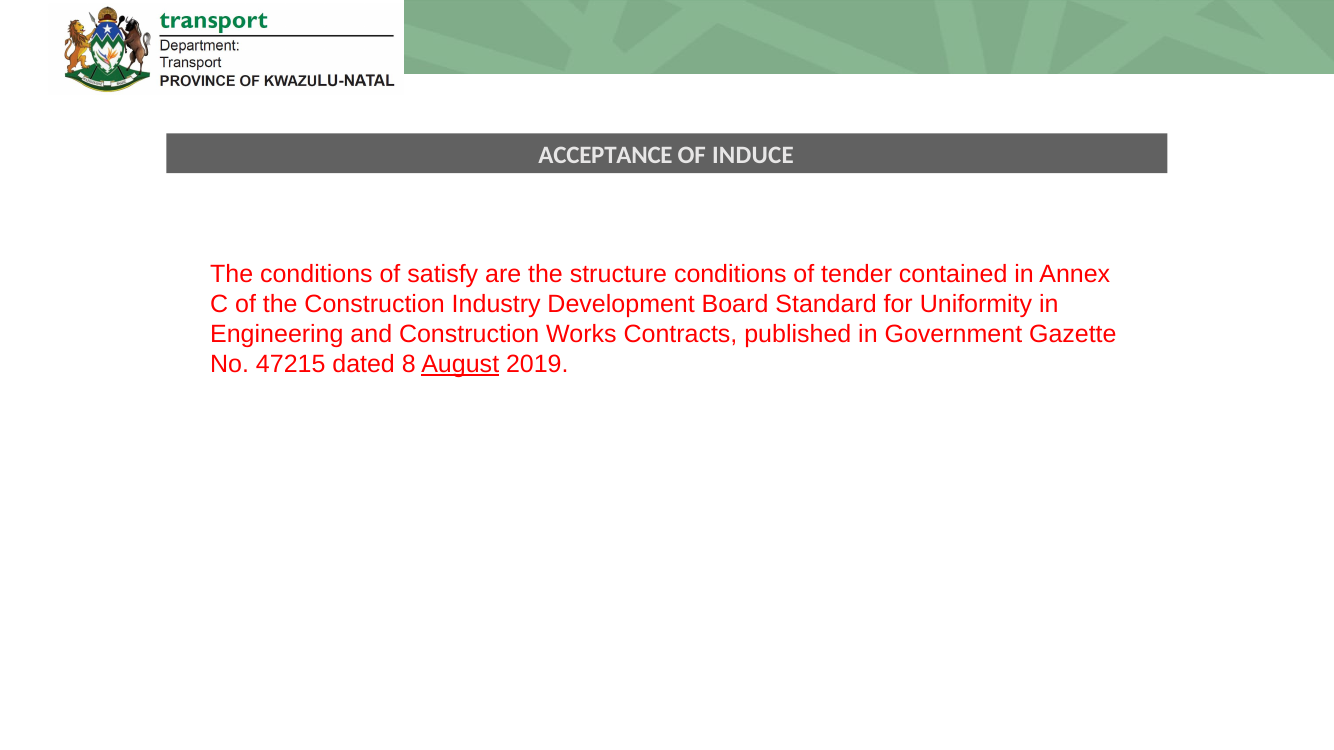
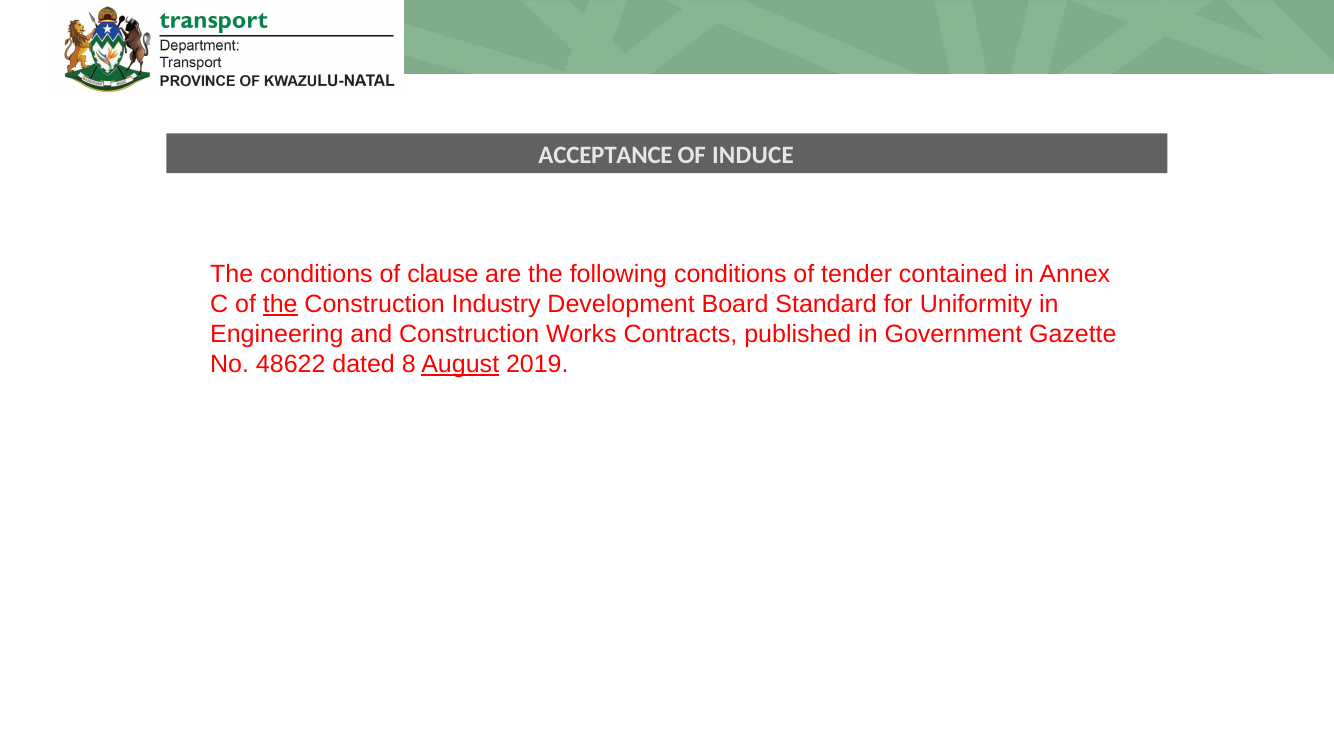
satisfy: satisfy -> clause
structure: structure -> following
the at (280, 304) underline: none -> present
47215: 47215 -> 48622
